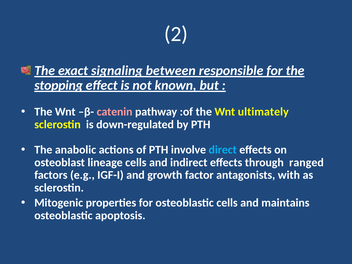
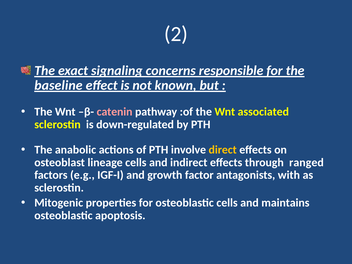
between: between -> concerns
stopping: stopping -> baseline
ultimately: ultimately -> associated
direct colour: light blue -> yellow
